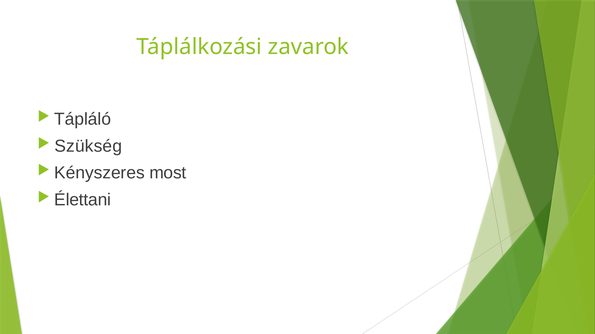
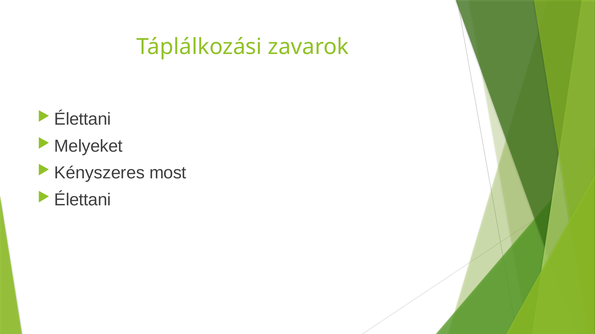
Tápláló at (83, 119): Tápláló -> Élettani
Szükség: Szükség -> Melyeket
